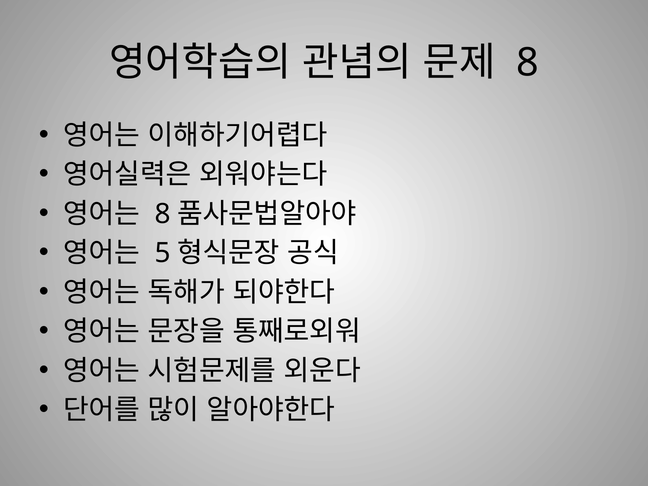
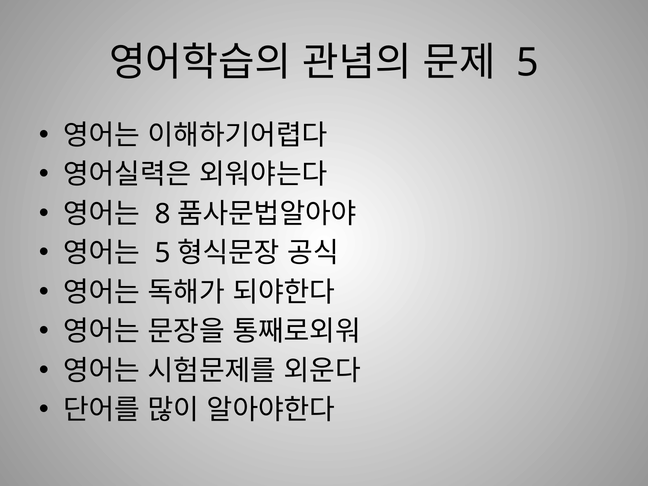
8 at (528, 63): 8 -> 5
